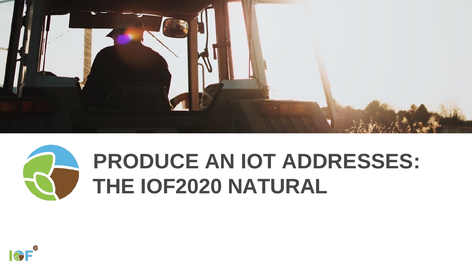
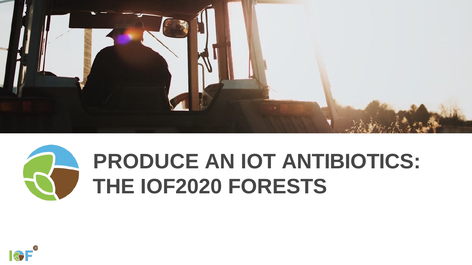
ADDRESSES: ADDRESSES -> ANTIBIOTICS
NATURAL: NATURAL -> FORESTS
